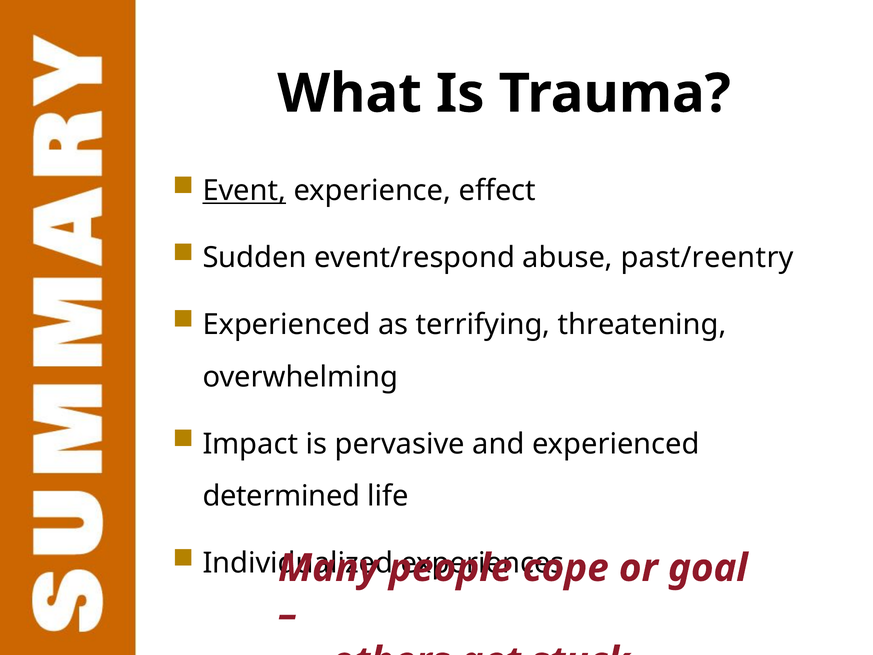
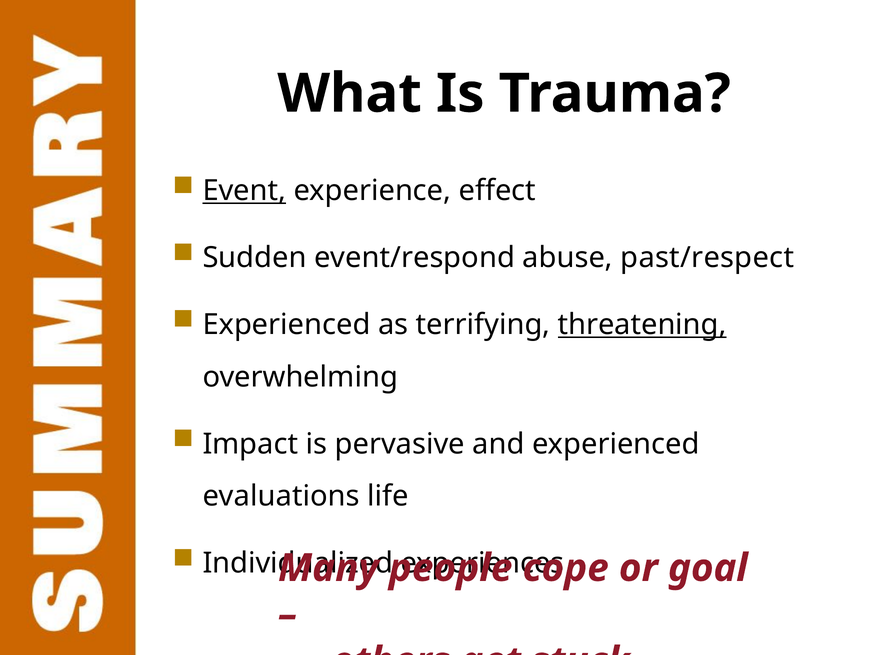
past/reentry: past/reentry -> past/respect
threatening underline: none -> present
determined: determined -> evaluations
